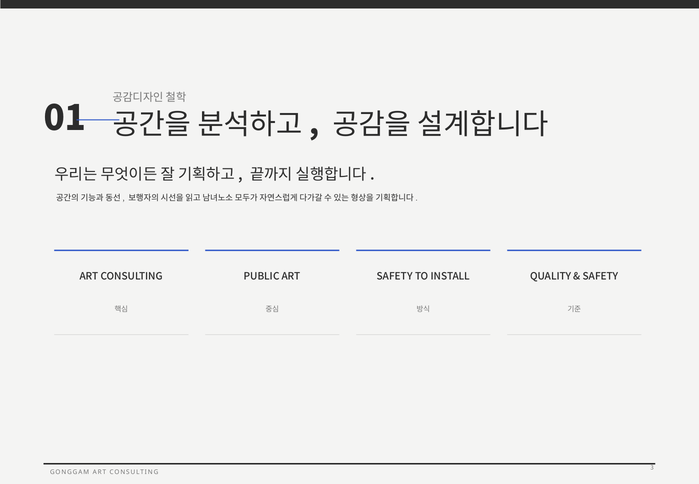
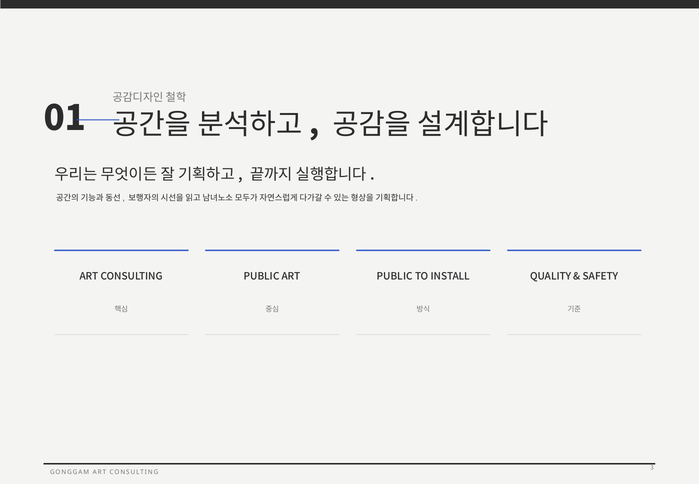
SAFETY at (395, 276): SAFETY -> PUBLIC
